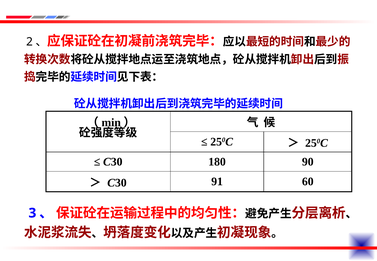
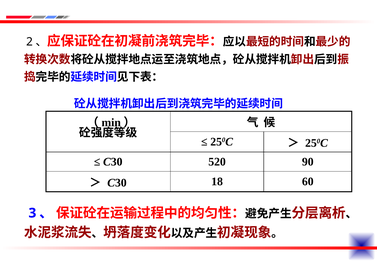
180: 180 -> 520
91: 91 -> 18
